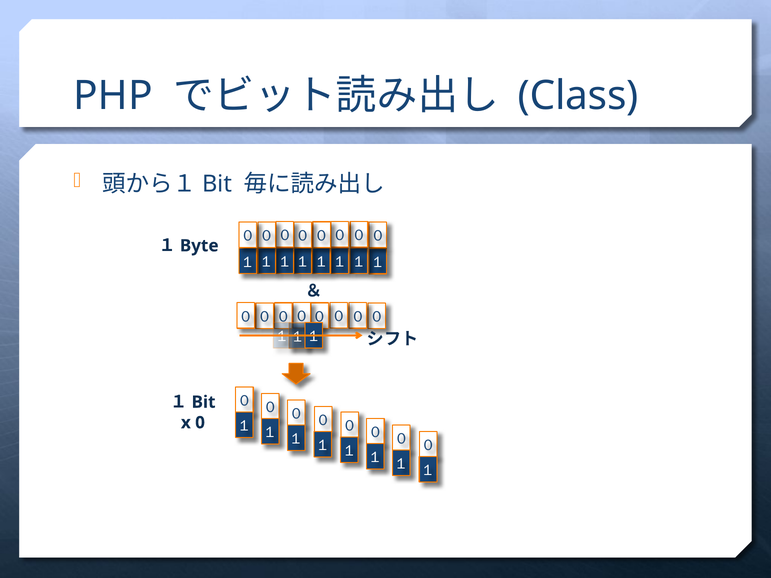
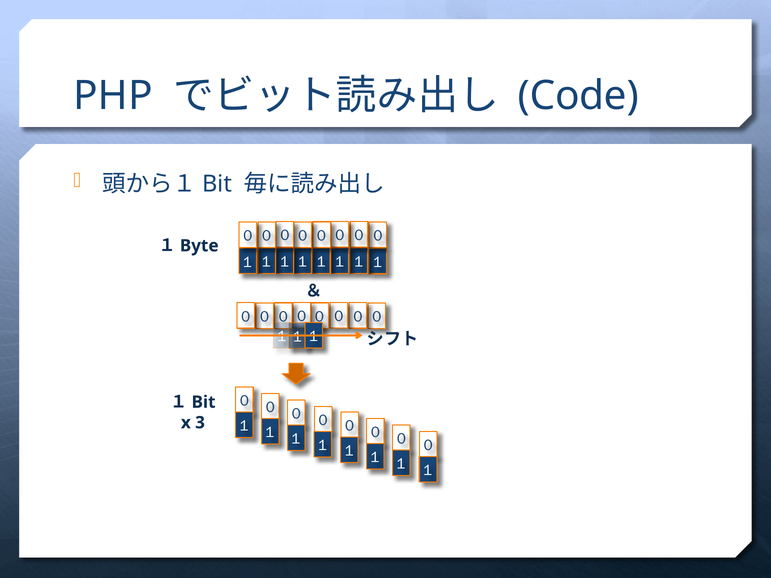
Class: Class -> Code
0: 0 -> 3
